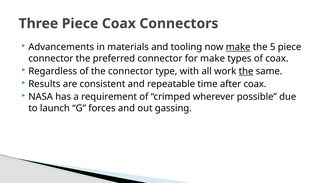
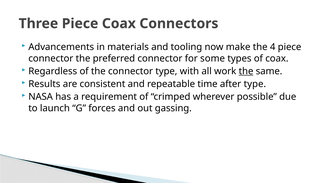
make at (238, 47) underline: present -> none
5: 5 -> 4
for make: make -> some
after coax: coax -> type
